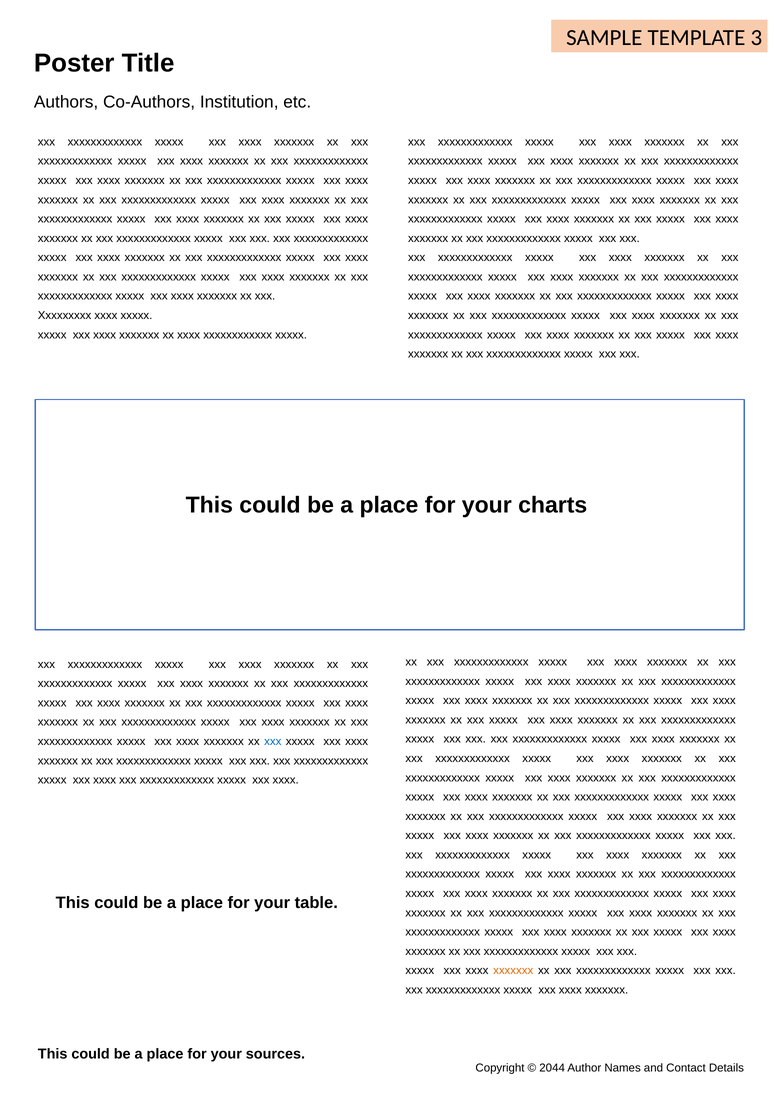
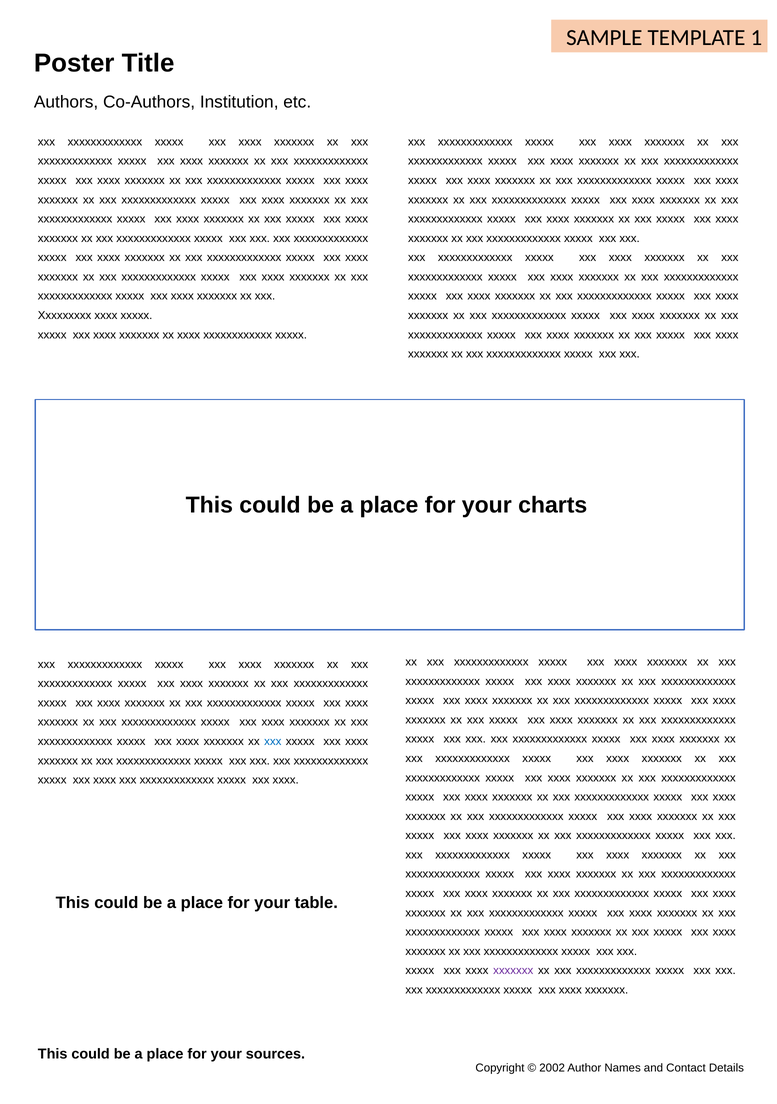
3: 3 -> 1
xxxxxxx at (513, 972) colour: orange -> purple
2044: 2044 -> 2002
